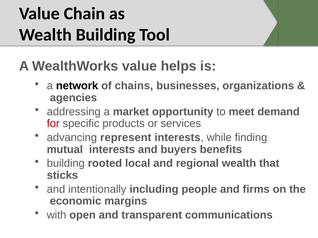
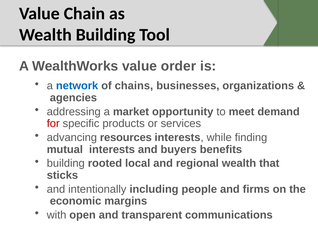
helps: helps -> order
network colour: black -> blue
represent: represent -> resources
